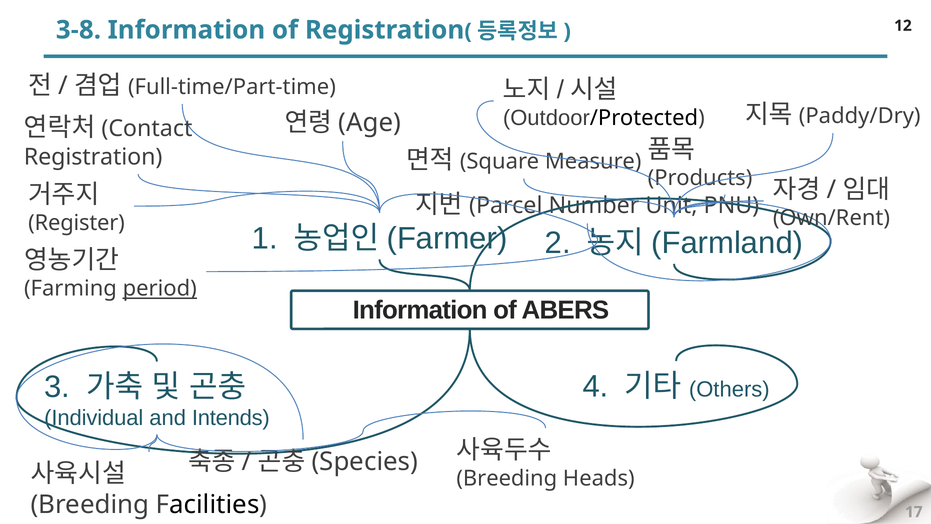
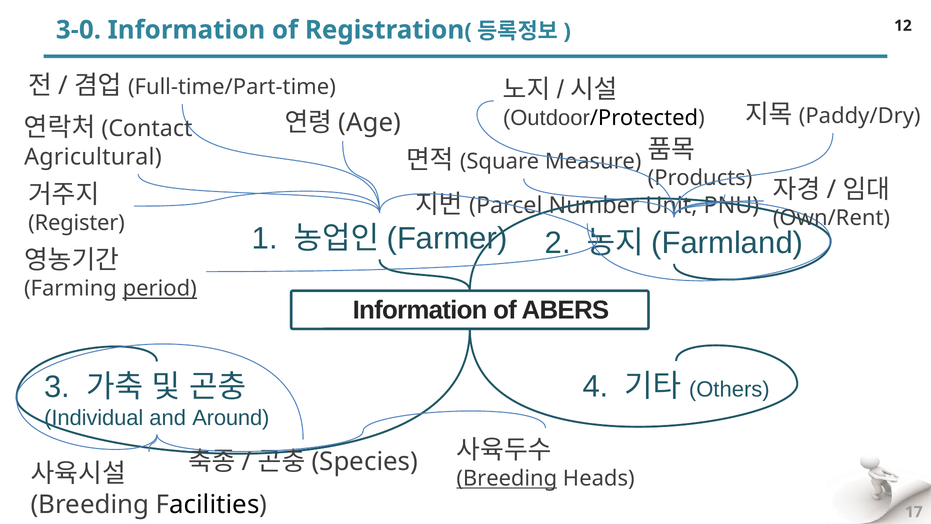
3-8: 3-8 -> 3-0
Registration: Registration -> Agricultural
Intends: Intends -> Around
Breeding at (507, 478) underline: none -> present
